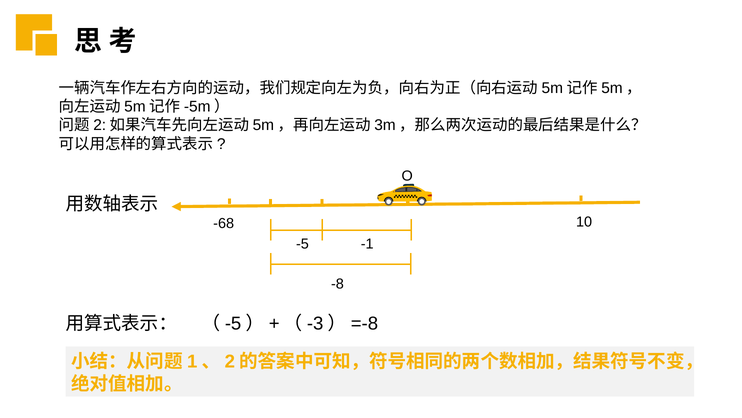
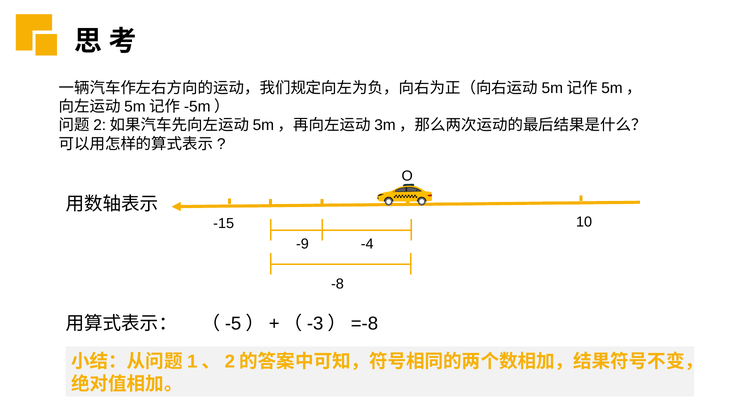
-68: -68 -> -15
-5: -5 -> -9
-1: -1 -> -4
